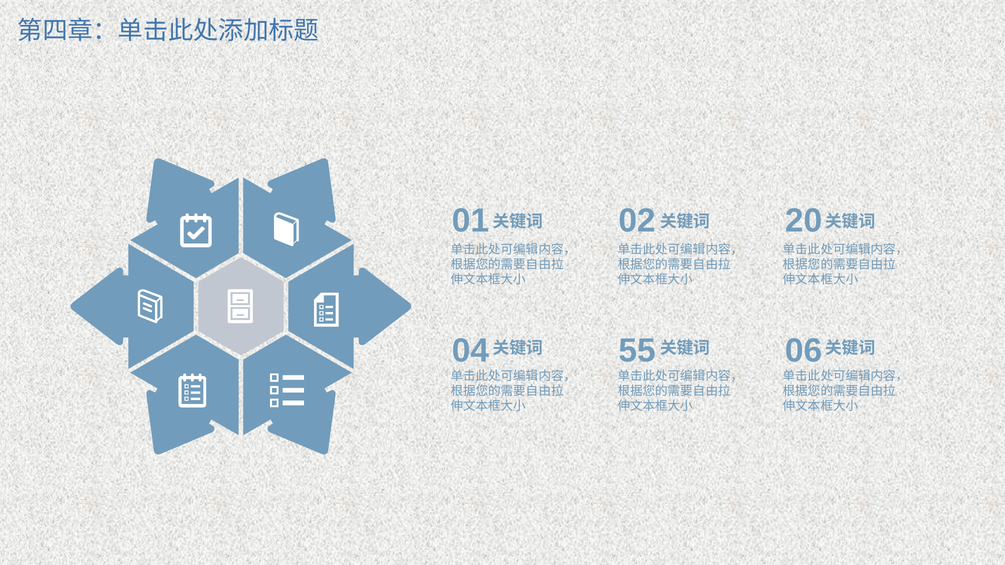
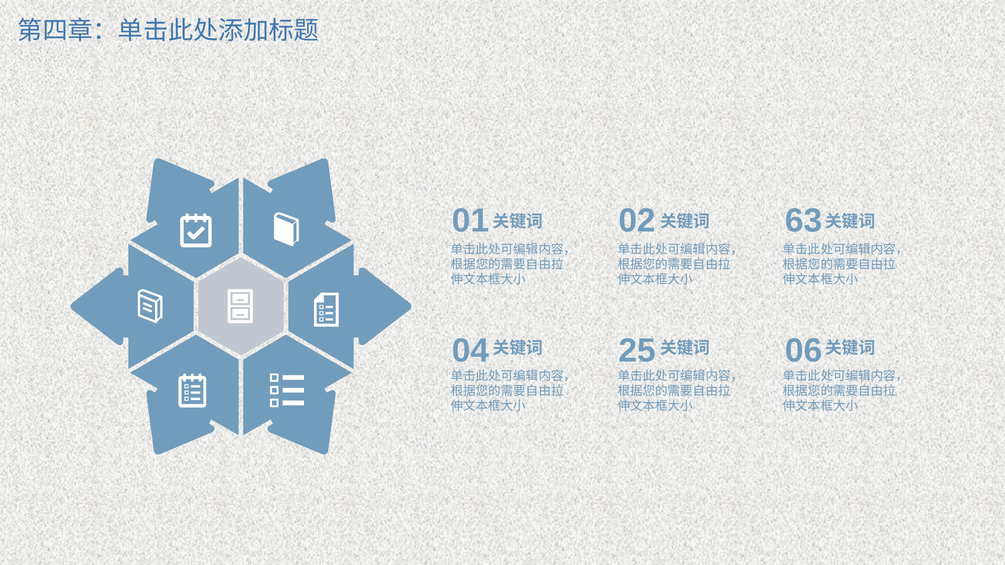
20: 20 -> 63
55: 55 -> 25
